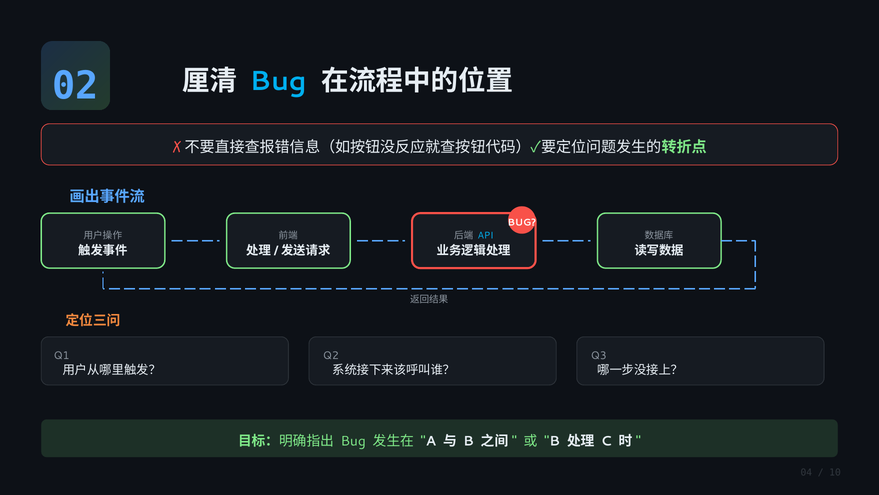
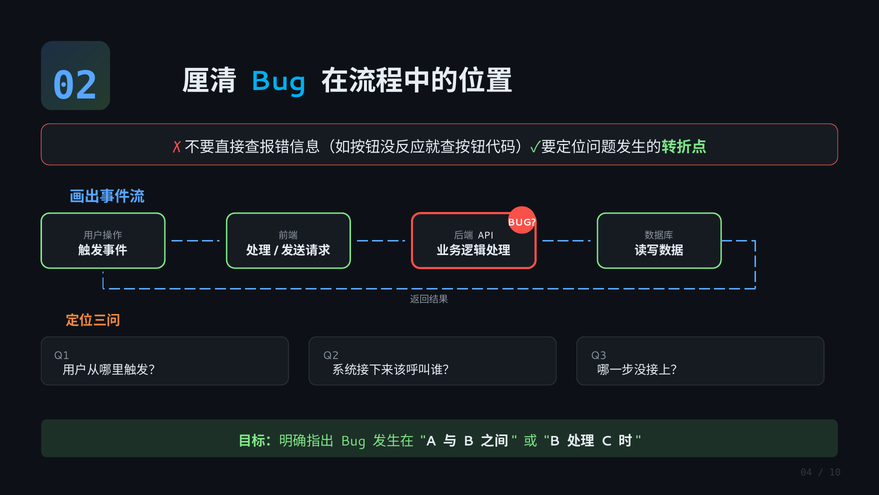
API colour: light blue -> white
